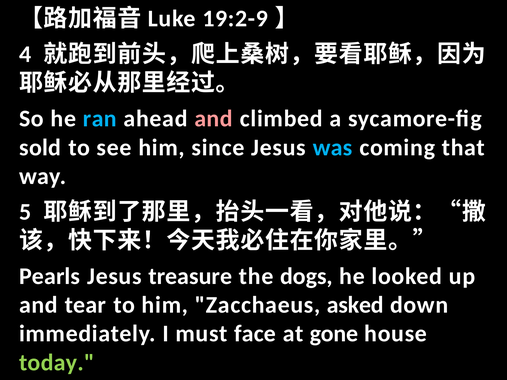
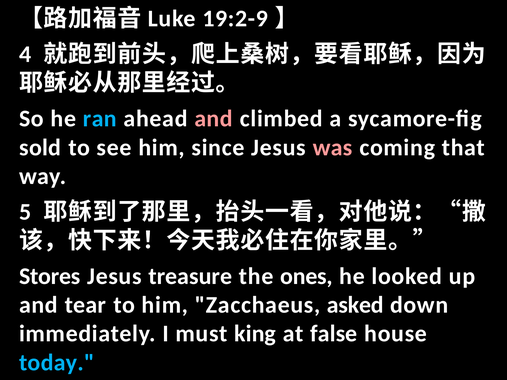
was colour: light blue -> pink
Pearls: Pearls -> Stores
dogs: dogs -> ones
face: face -> king
gone: gone -> false
today colour: light green -> light blue
